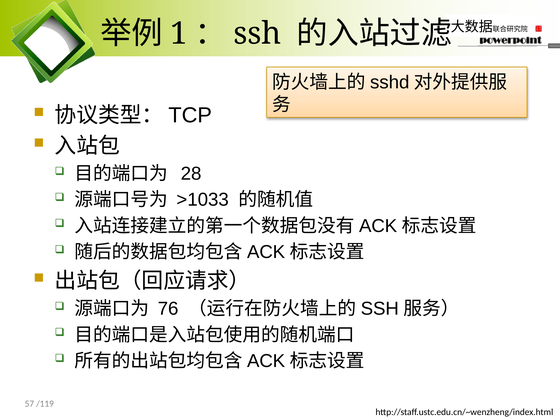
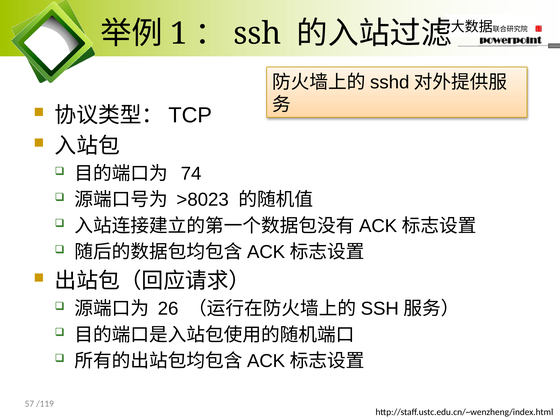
28: 28 -> 74
>1033: >1033 -> >8023
76: 76 -> 26
